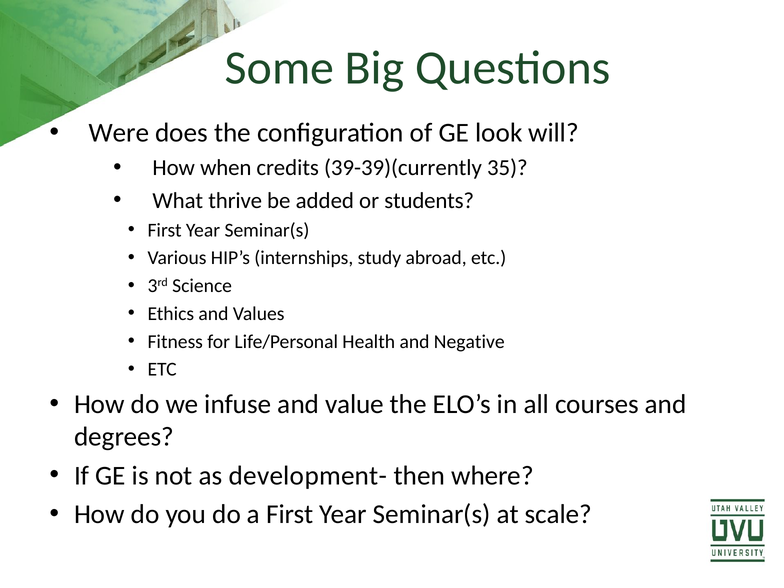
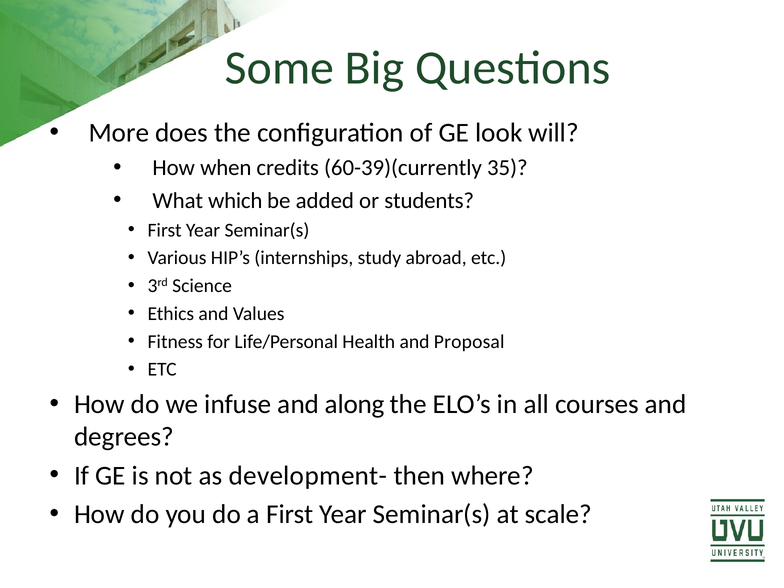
Were: Were -> More
39-39)(currently: 39-39)(currently -> 60-39)(currently
thrive: thrive -> which
Negative: Negative -> Proposal
value: value -> along
